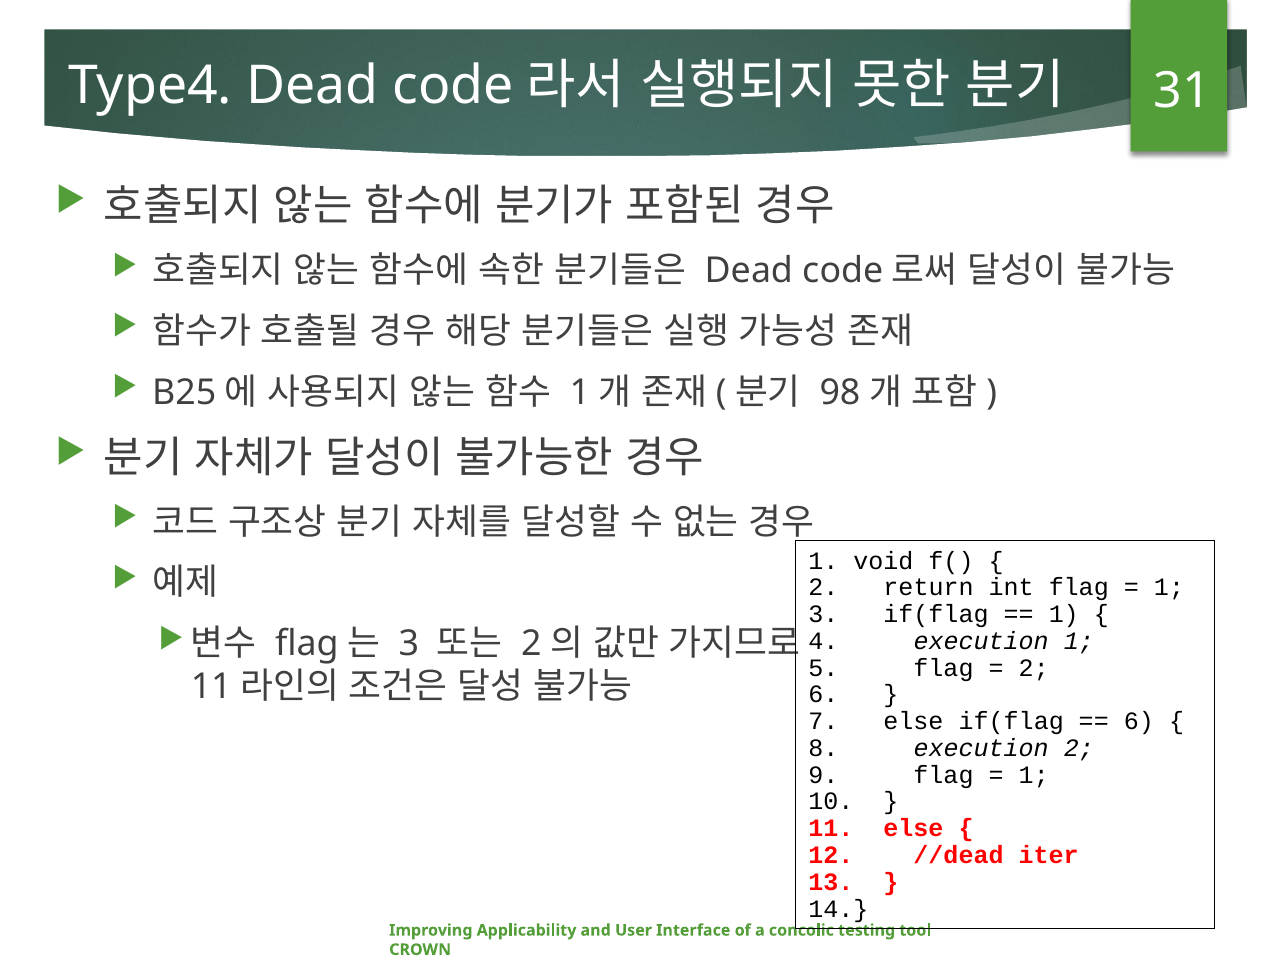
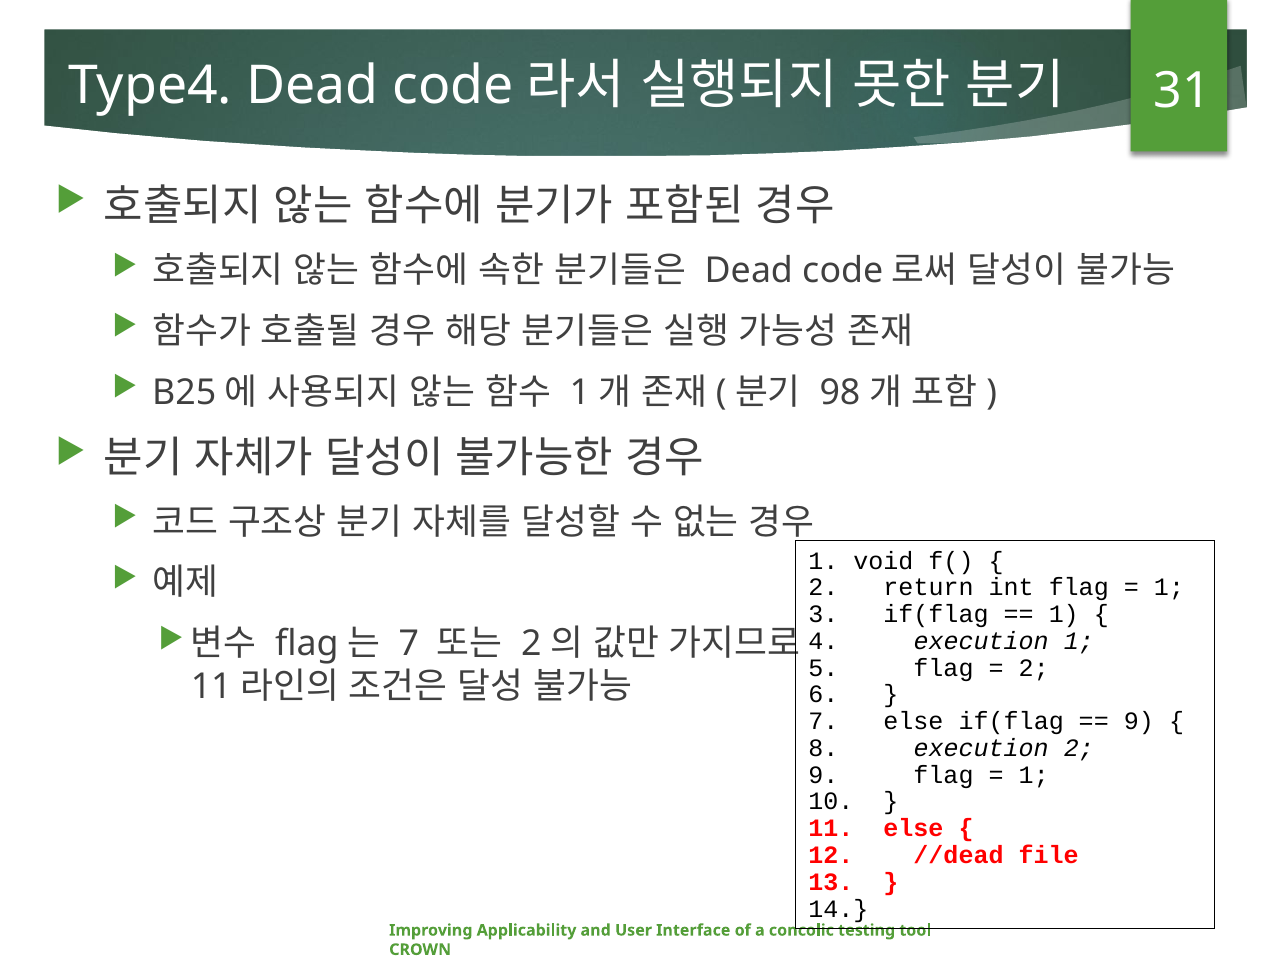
3 at (409, 644): 3 -> 7
6 at (1139, 722): 6 -> 9
iter: iter -> file
